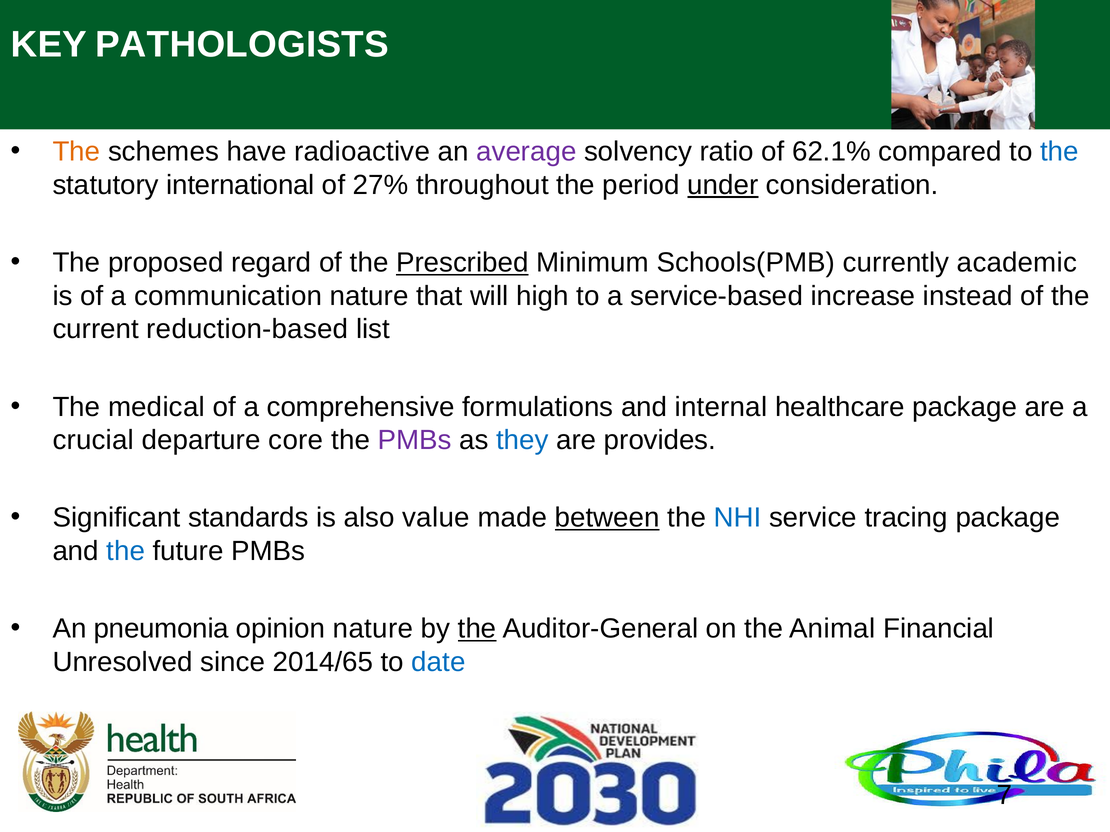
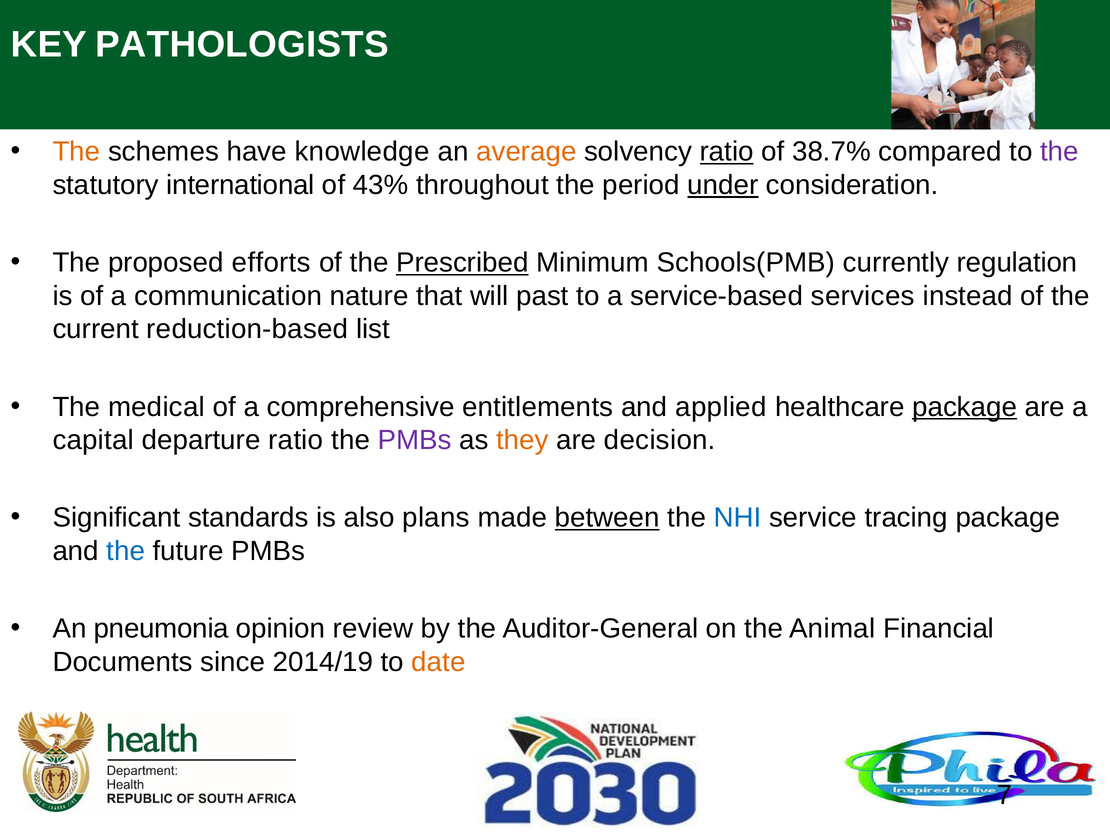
radioactive: radioactive -> knowledge
average colour: purple -> orange
ratio at (727, 152) underline: none -> present
62.1%: 62.1% -> 38.7%
the at (1059, 152) colour: blue -> purple
27%: 27% -> 43%
regard: regard -> efforts
academic: academic -> regulation
high: high -> past
increase: increase -> services
formulations: formulations -> entitlements
internal: internal -> applied
package at (965, 407) underline: none -> present
crucial: crucial -> capital
departure core: core -> ratio
they colour: blue -> orange
provides: provides -> decision
value: value -> plans
opinion nature: nature -> review
the at (477, 629) underline: present -> none
Unresolved: Unresolved -> Documents
2014/65: 2014/65 -> 2014/19
date colour: blue -> orange
